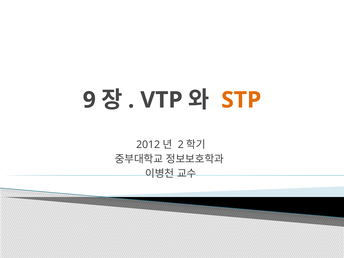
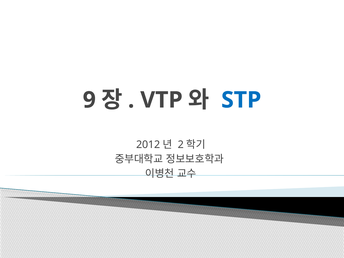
STP colour: orange -> blue
